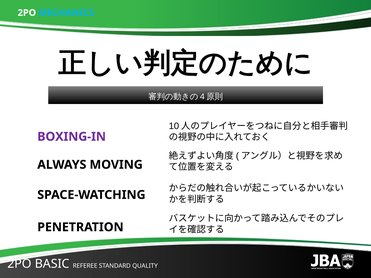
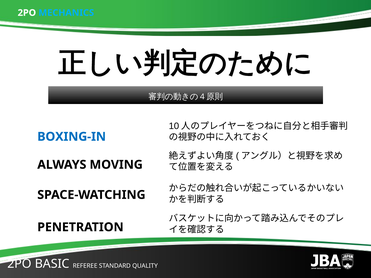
BOXING-IN colour: purple -> blue
